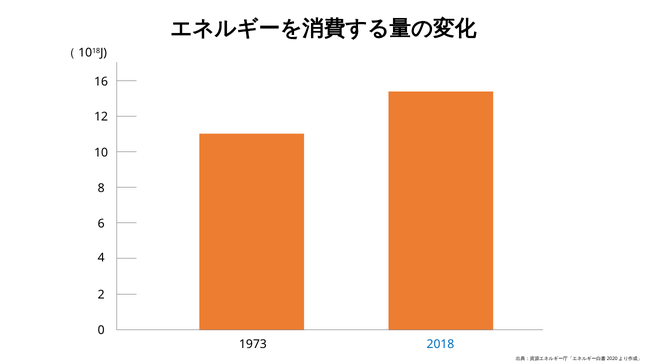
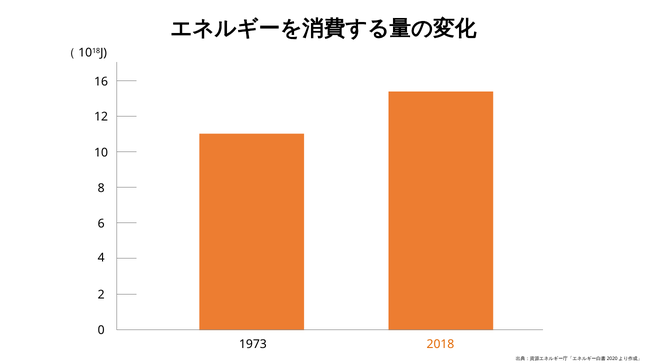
2018 colour: blue -> orange
